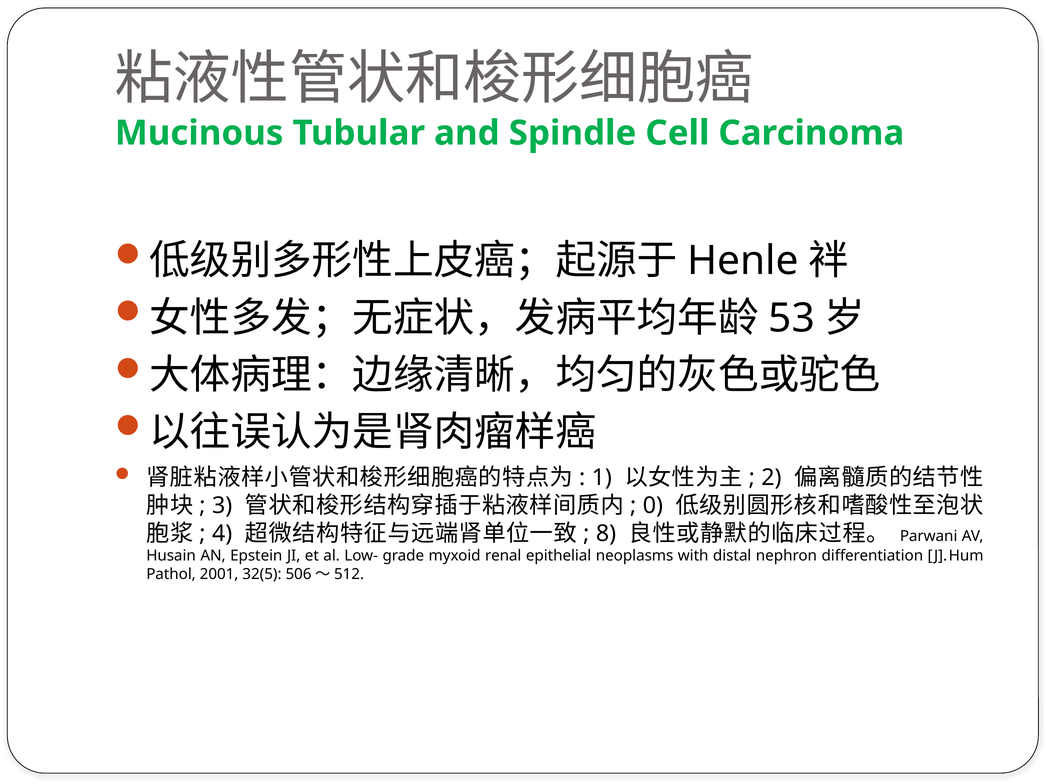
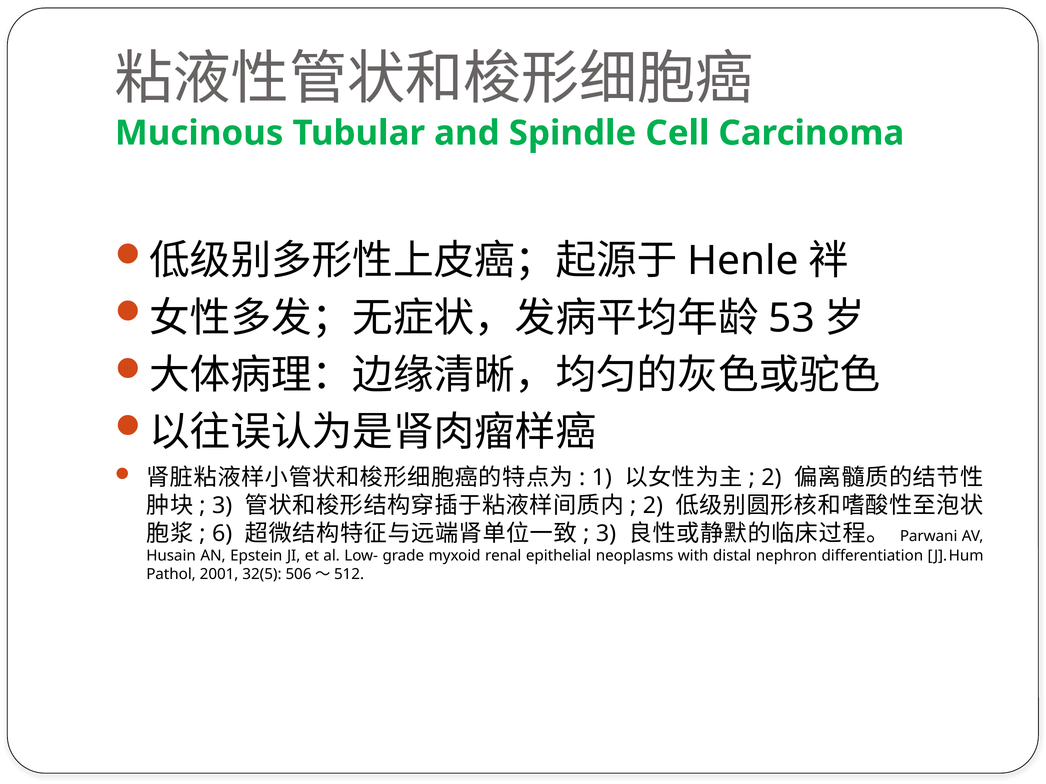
0 at (653, 506): 0 -> 2
4: 4 -> 6
8 at (606, 534): 8 -> 3
